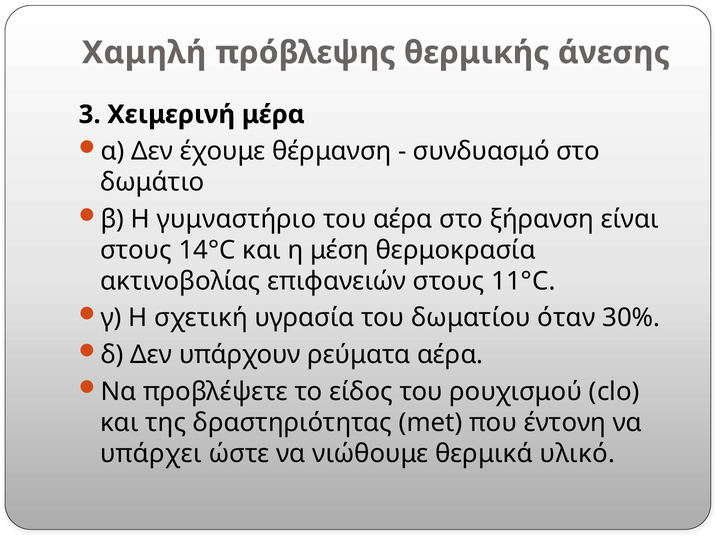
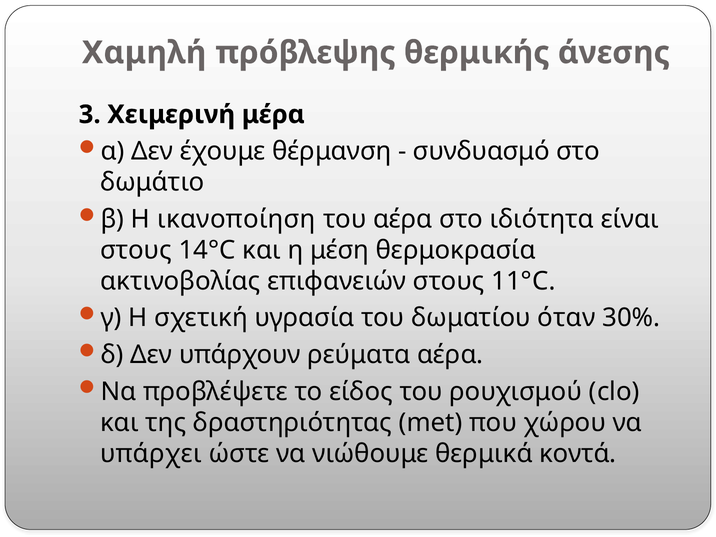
γυμναστήριο: γυμναστήριο -> ικανοποίηση
ξήρανση: ξήρανση -> ιδιότητα
έντονη: έντονη -> χώρου
υλικό: υλικό -> κοντά
